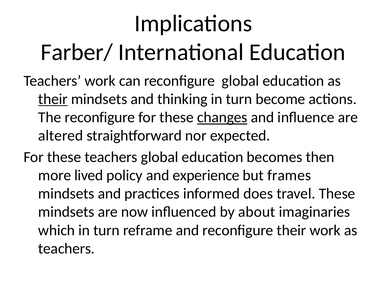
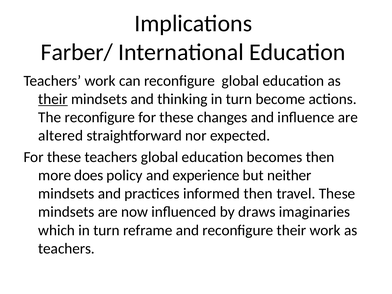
changes underline: present -> none
lived: lived -> does
frames: frames -> neither
informed does: does -> then
about: about -> draws
